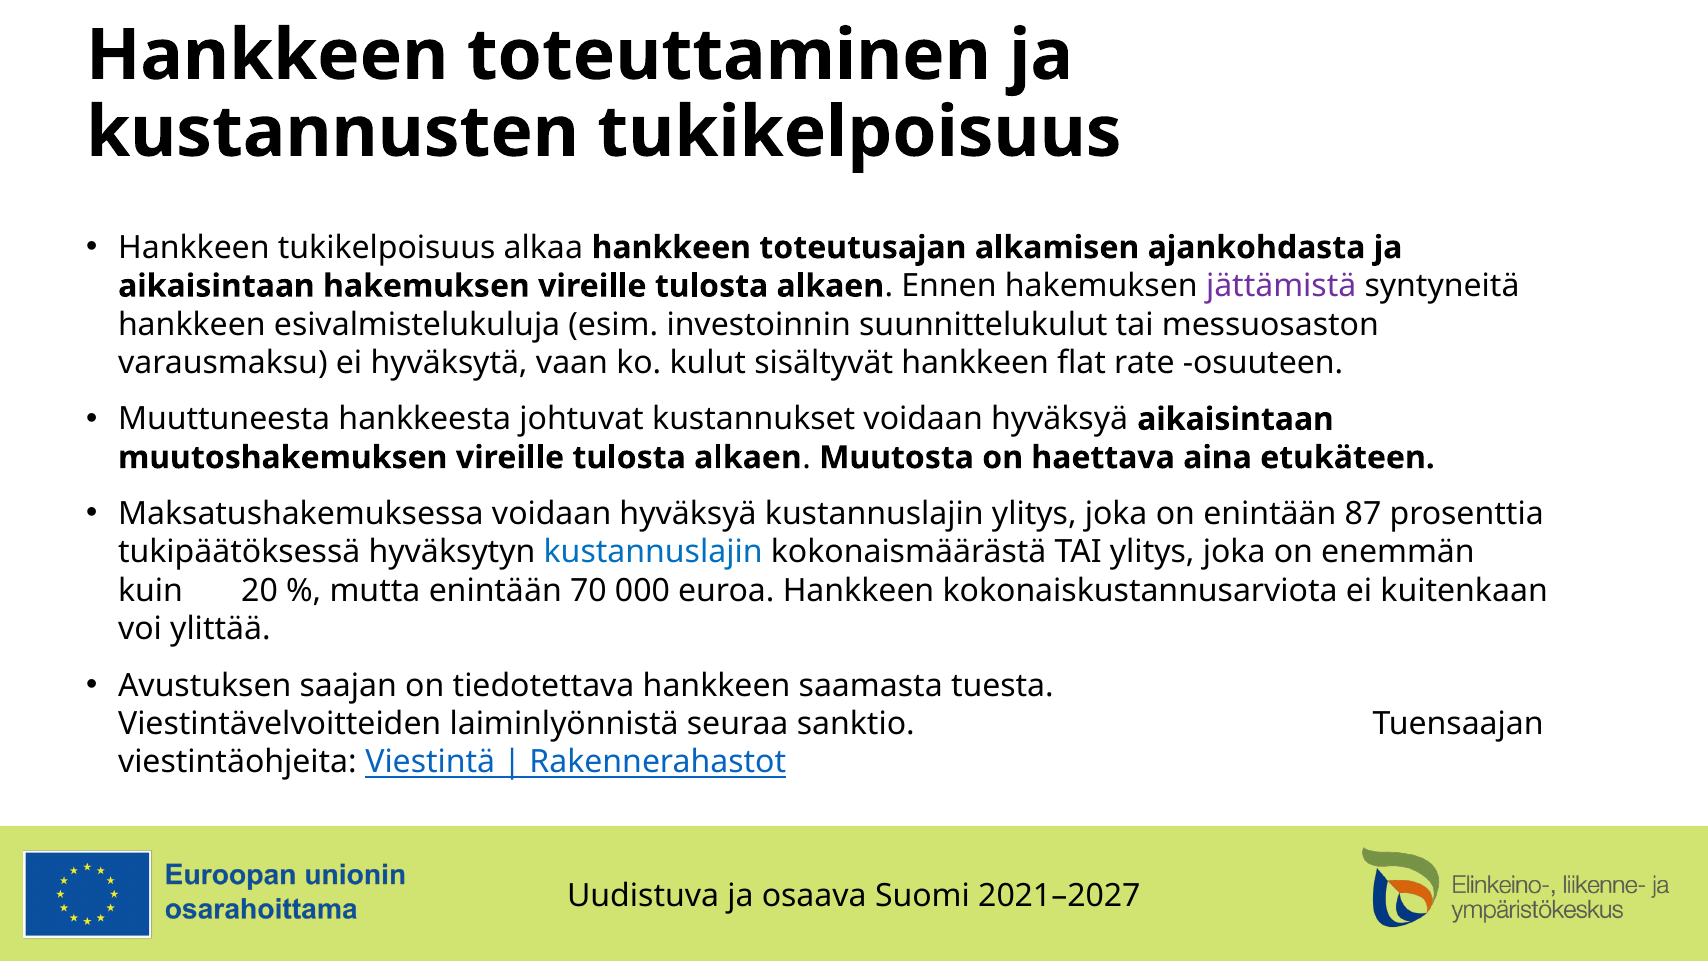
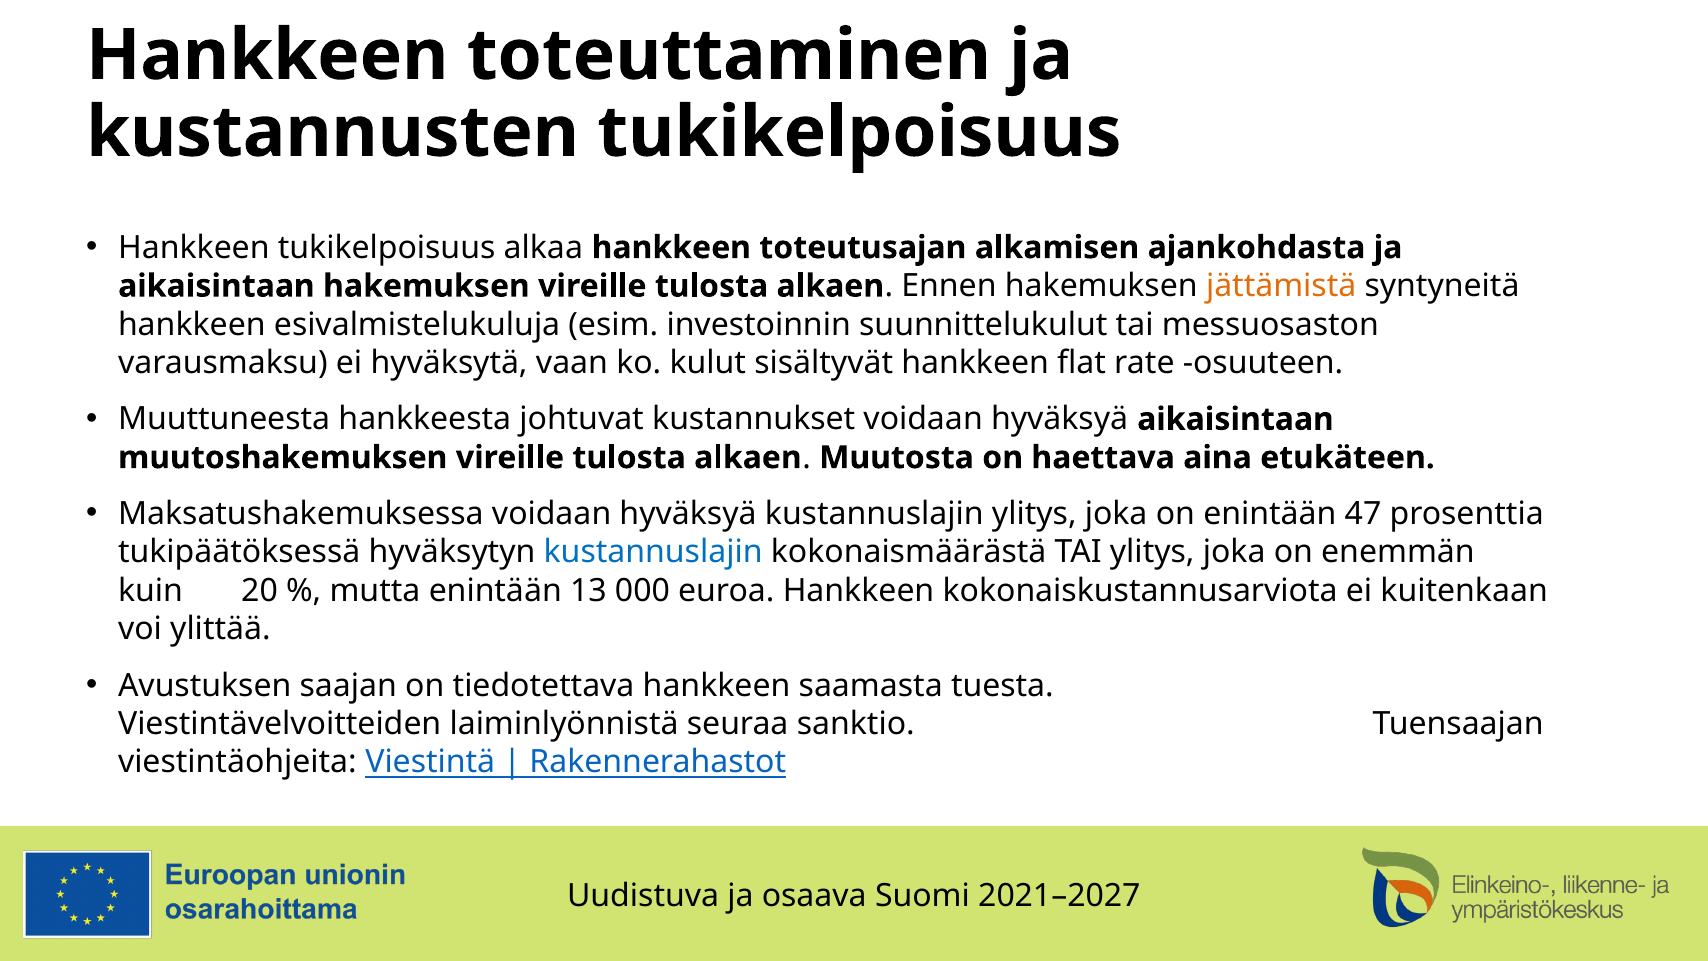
jättämistä colour: purple -> orange
87: 87 -> 47
70: 70 -> 13
